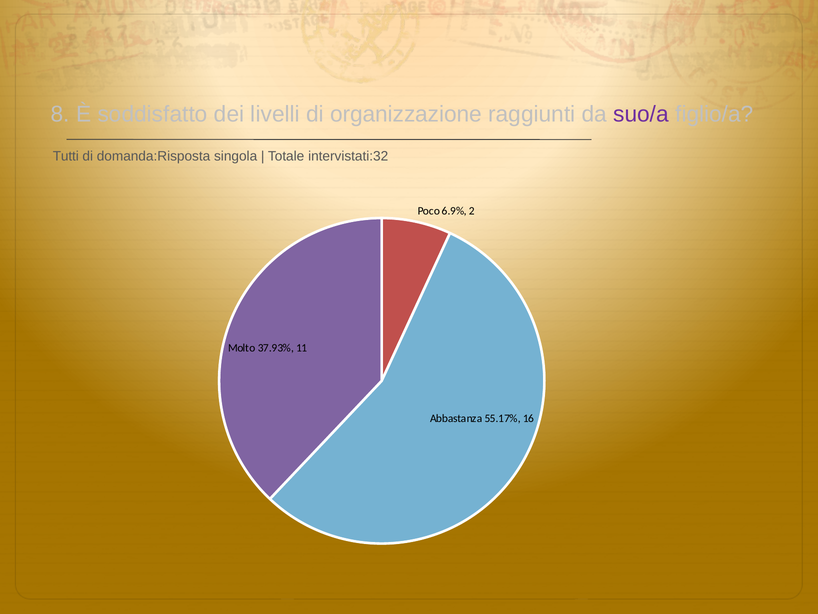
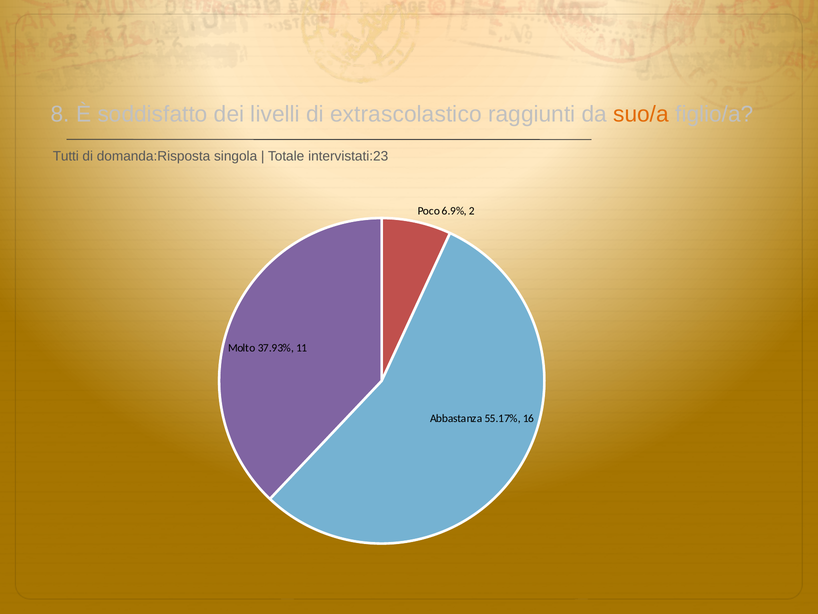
organizzazione: organizzazione -> extrascolastico
suo/a colour: purple -> orange
intervistati:32: intervistati:32 -> intervistati:23
